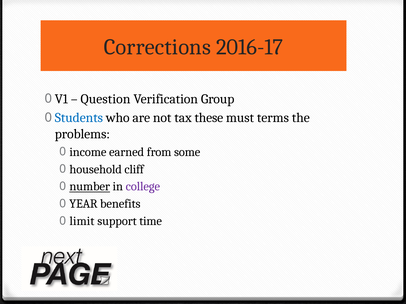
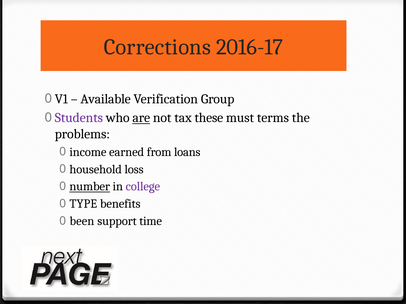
Question: Question -> Available
Students colour: blue -> purple
are underline: none -> present
some: some -> loans
cliff: cliff -> loss
YEAR: YEAR -> TYPE
limit: limit -> been
